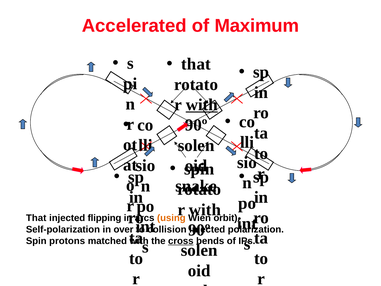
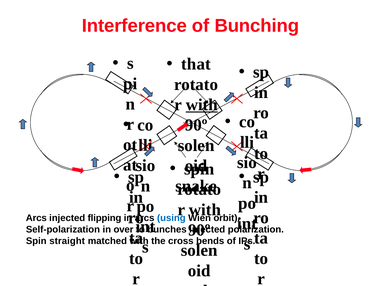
Accelerated: Accelerated -> Interference
Maximum: Maximum -> Bunching
That at (36, 218): That -> Arcs
using colour: orange -> blue
collision: collision -> bunches
protons: protons -> straight
cross underline: present -> none
